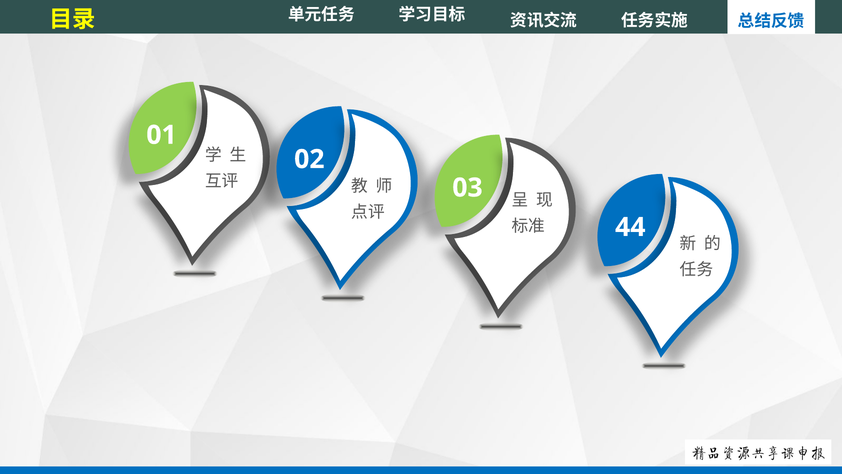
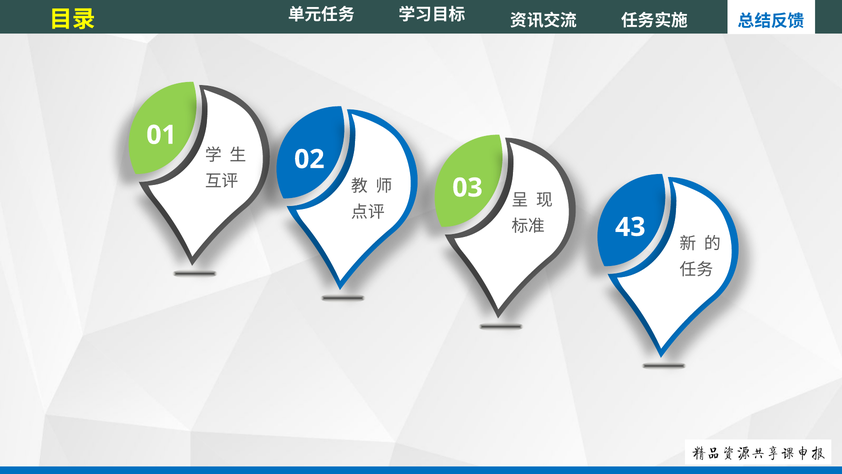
44: 44 -> 43
